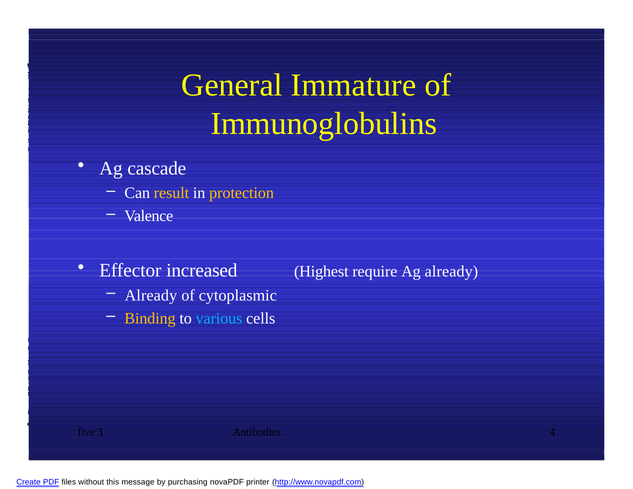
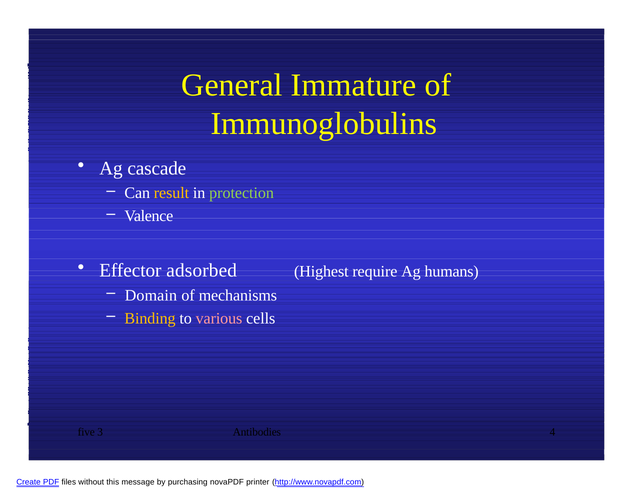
protection colour: yellow -> light green
increased: increased -> adsorbed
Ag already: already -> humans
Already at (151, 295): Already -> Domain
cytoplasmic: cytoplasmic -> mechanisms
various colour: light blue -> pink
